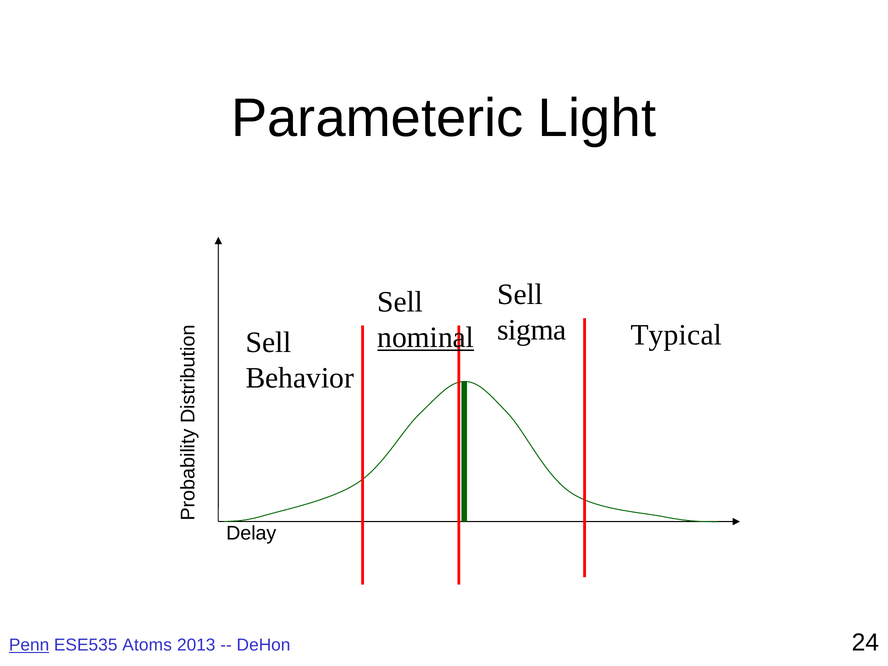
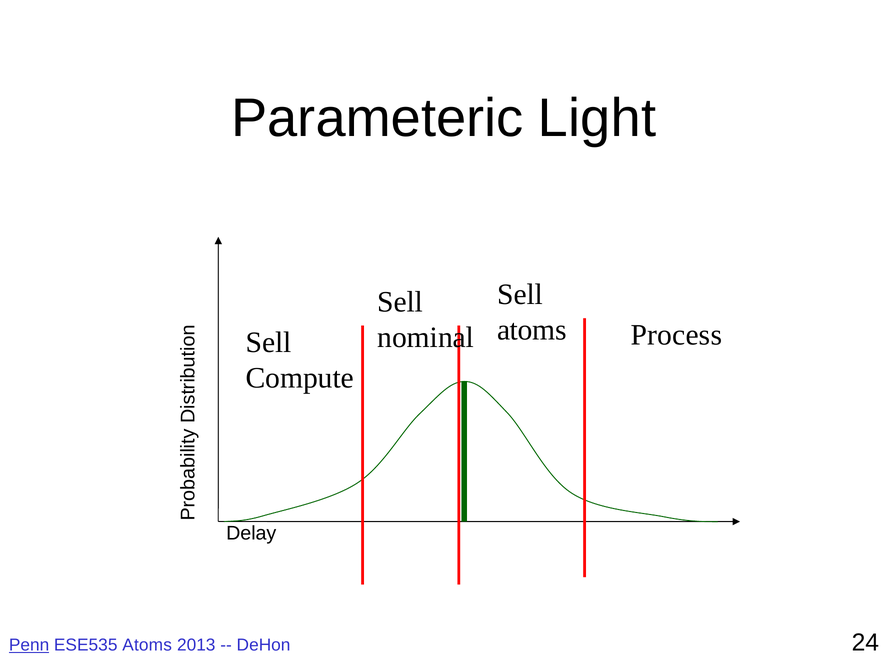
sigma at (532, 330): sigma -> atoms
Typical: Typical -> Process
nominal underline: present -> none
Behavior: Behavior -> Compute
